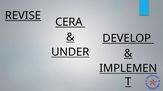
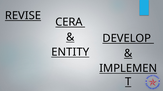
UNDER: UNDER -> ENTITY
